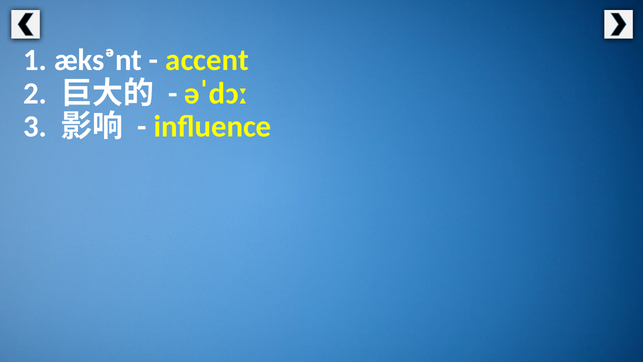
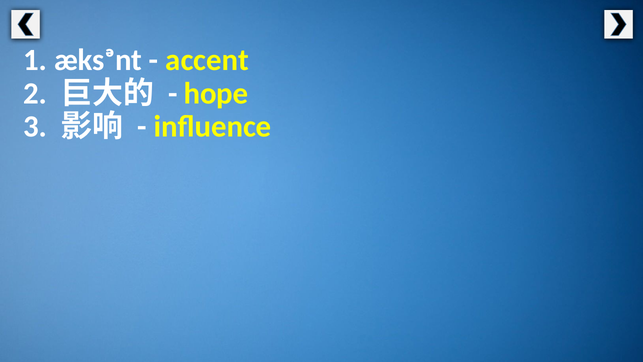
əˈdɔː: əˈdɔː -> hope
